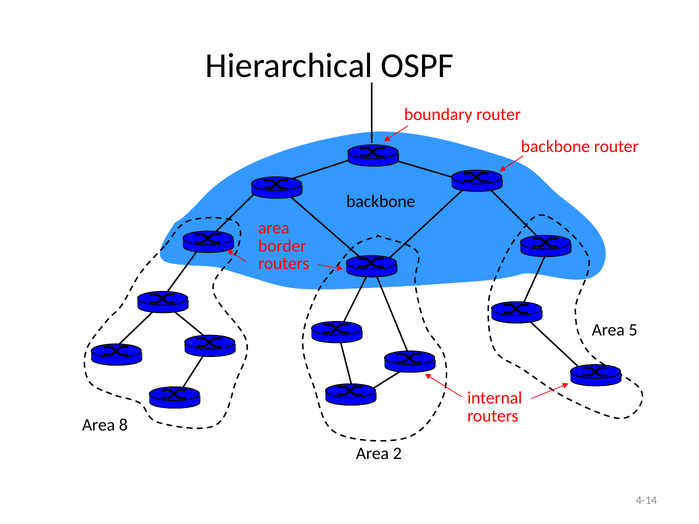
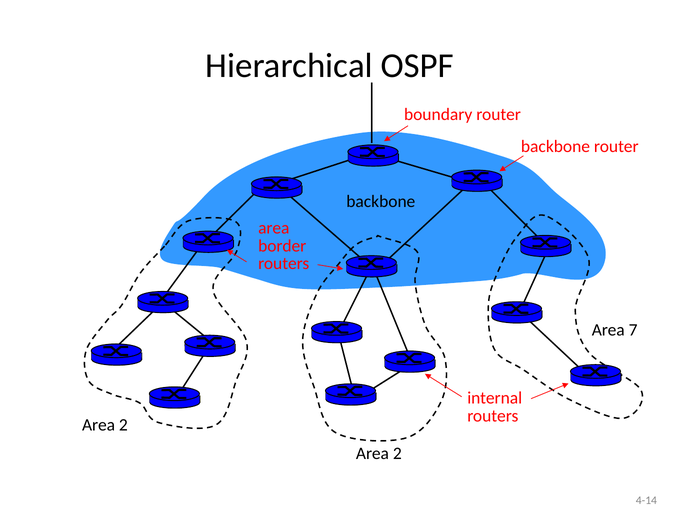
5: 5 -> 7
8 at (123, 425): 8 -> 2
